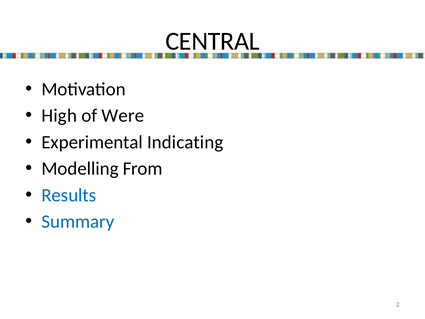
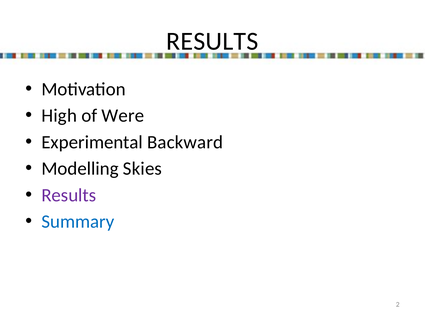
CENTRAL at (213, 41): CENTRAL -> RESULTS
Indicating: Indicating -> Backward
From: From -> Skies
Results at (69, 195) colour: blue -> purple
